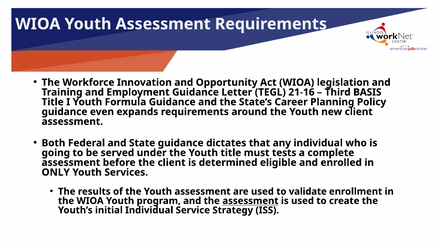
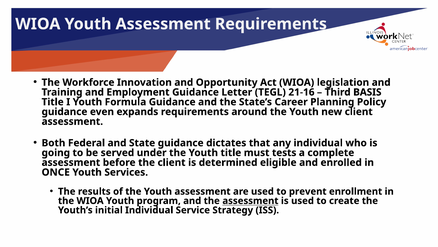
ONLY: ONLY -> ONCE
validate: validate -> prevent
